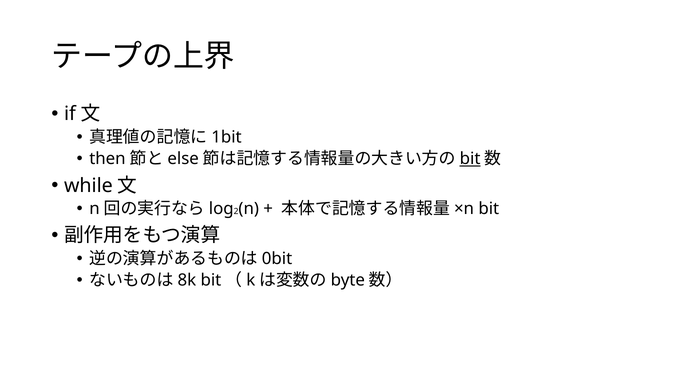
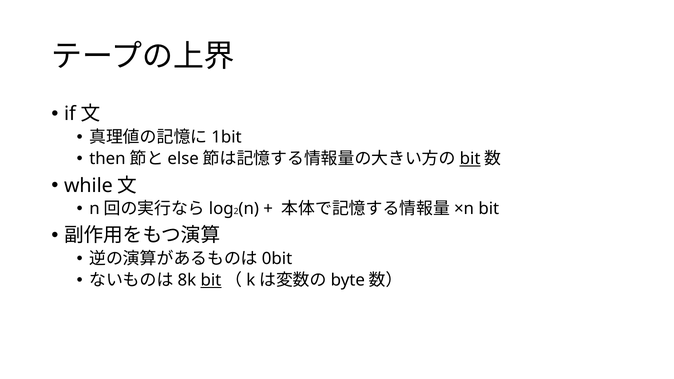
bit at (211, 280) underline: none -> present
